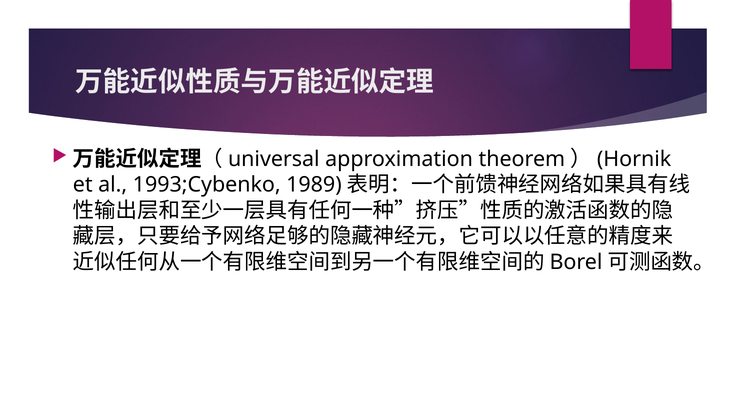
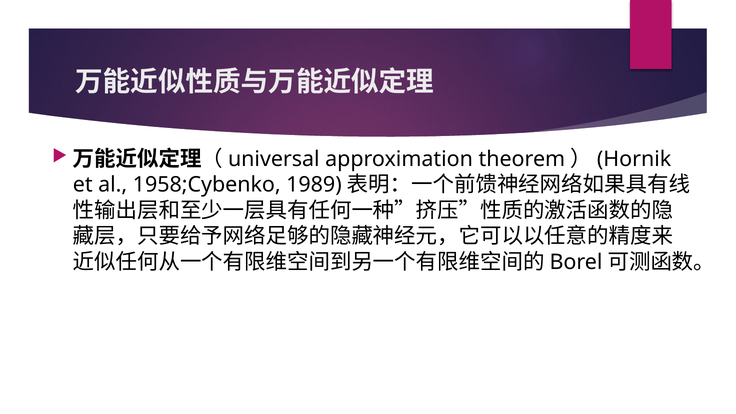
1993;Cybenko: 1993;Cybenko -> 1958;Cybenko
